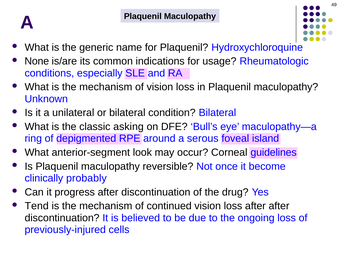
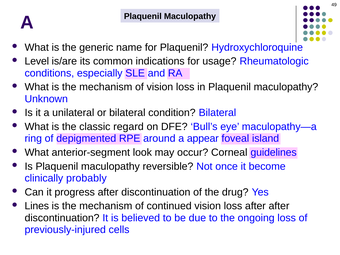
None: None -> Level
asking: asking -> regard
serous: serous -> appear
Tend: Tend -> Lines
